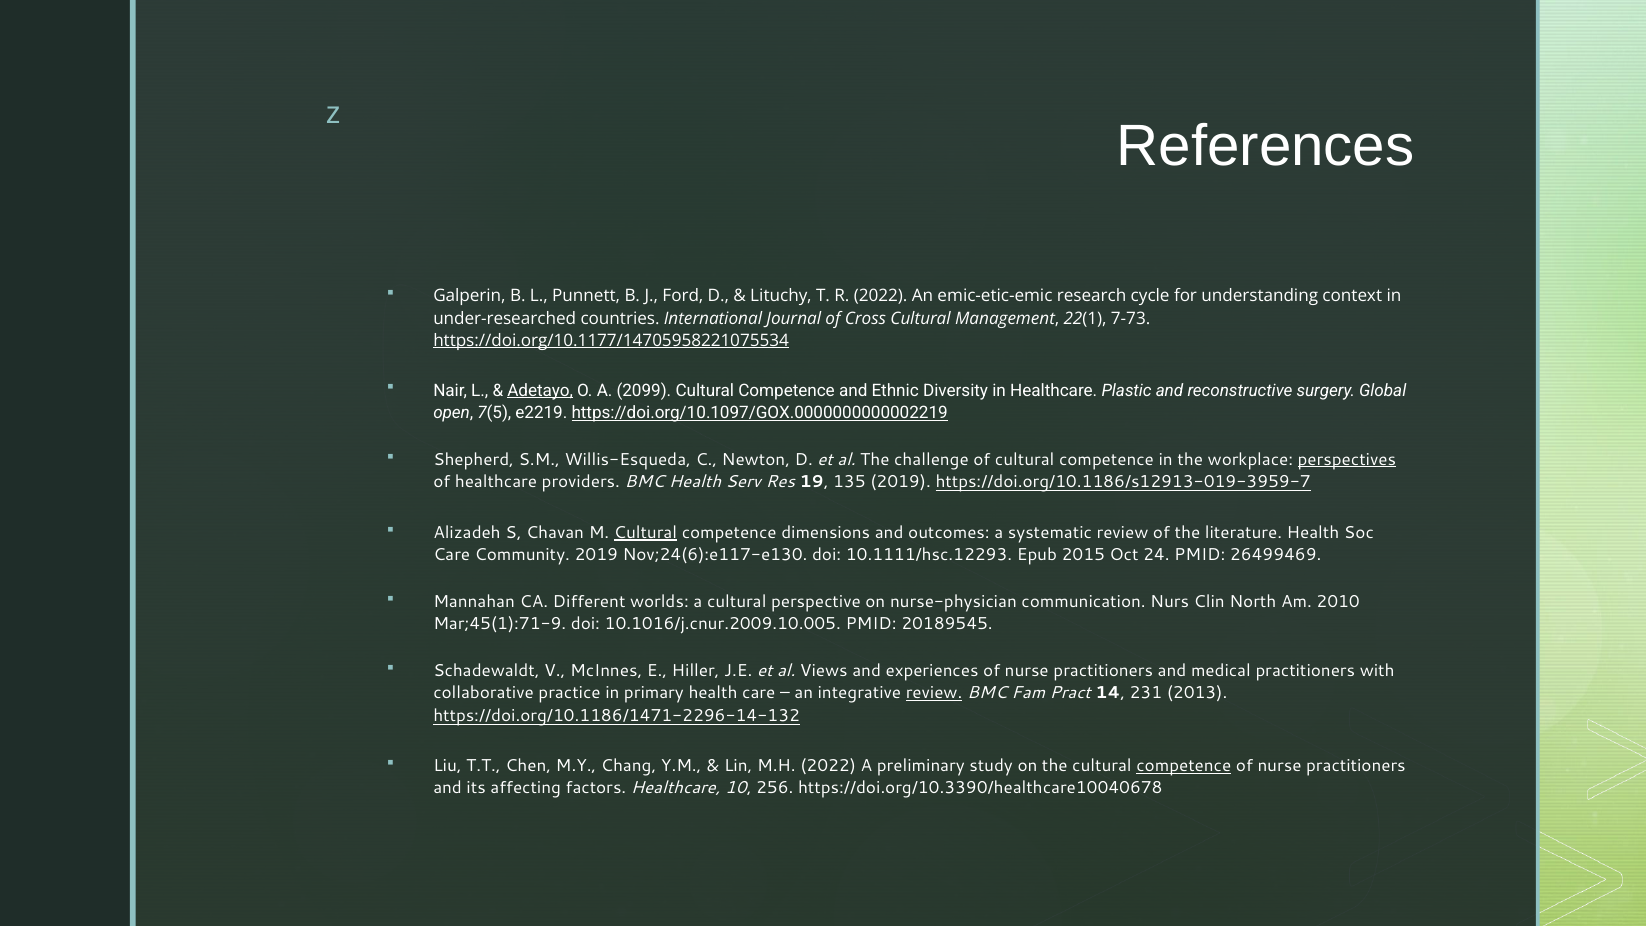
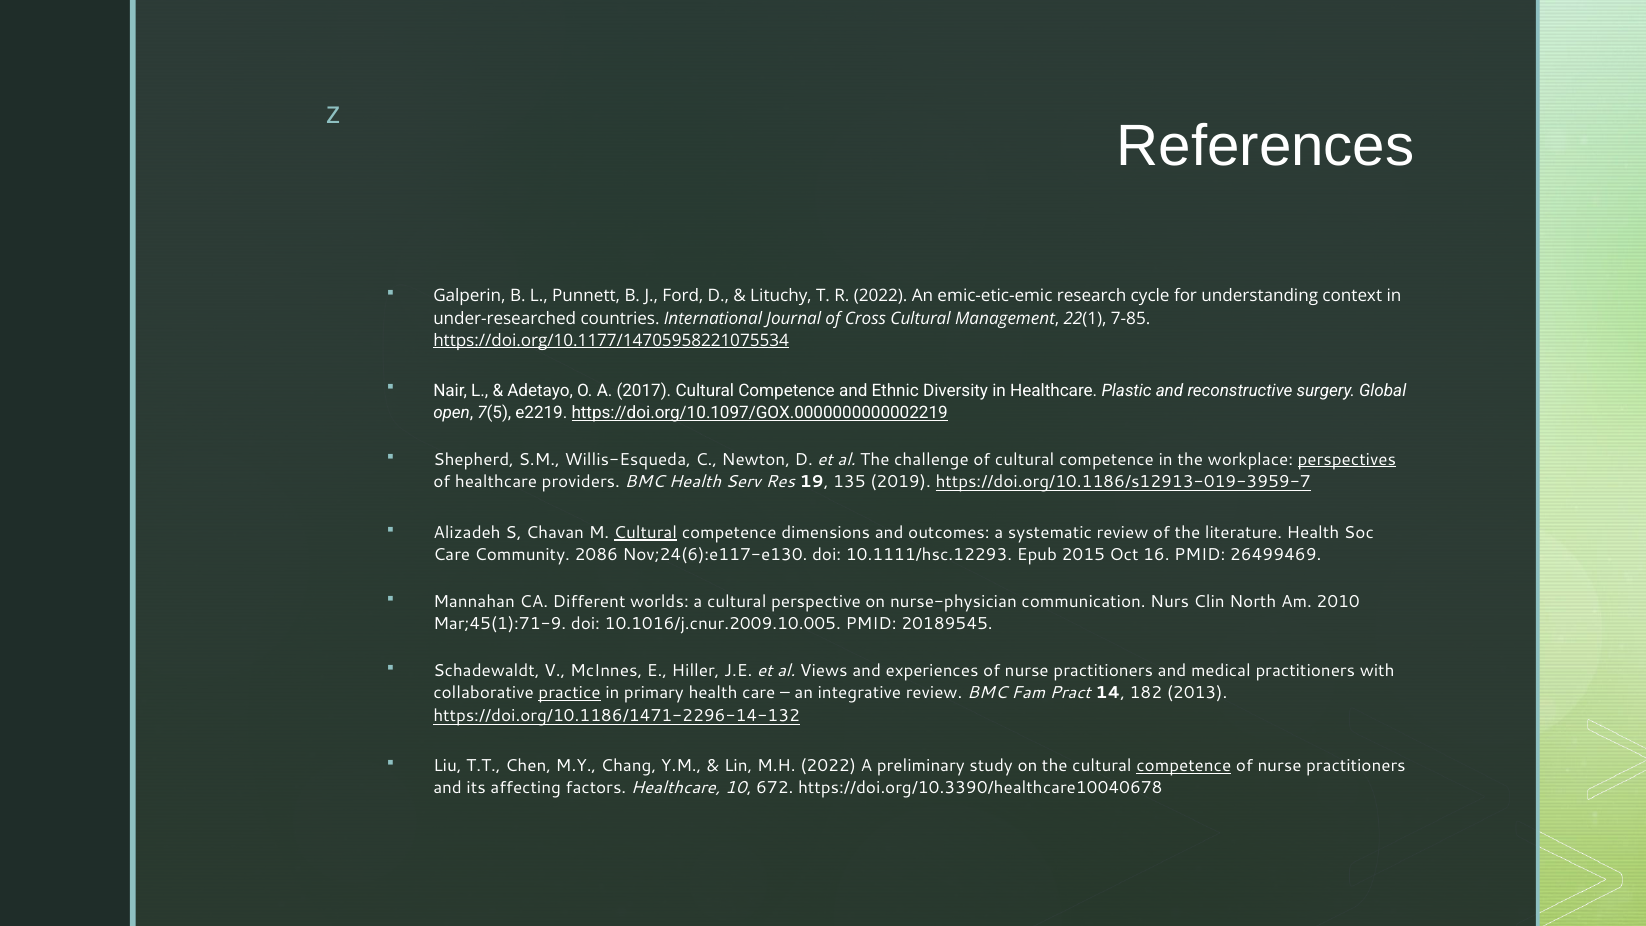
7-73: 7-73 -> 7-85
Adetayo underline: present -> none
2099: 2099 -> 2017
Community 2019: 2019 -> 2086
24: 24 -> 16
practice underline: none -> present
review at (934, 693) underline: present -> none
231: 231 -> 182
256: 256 -> 672
